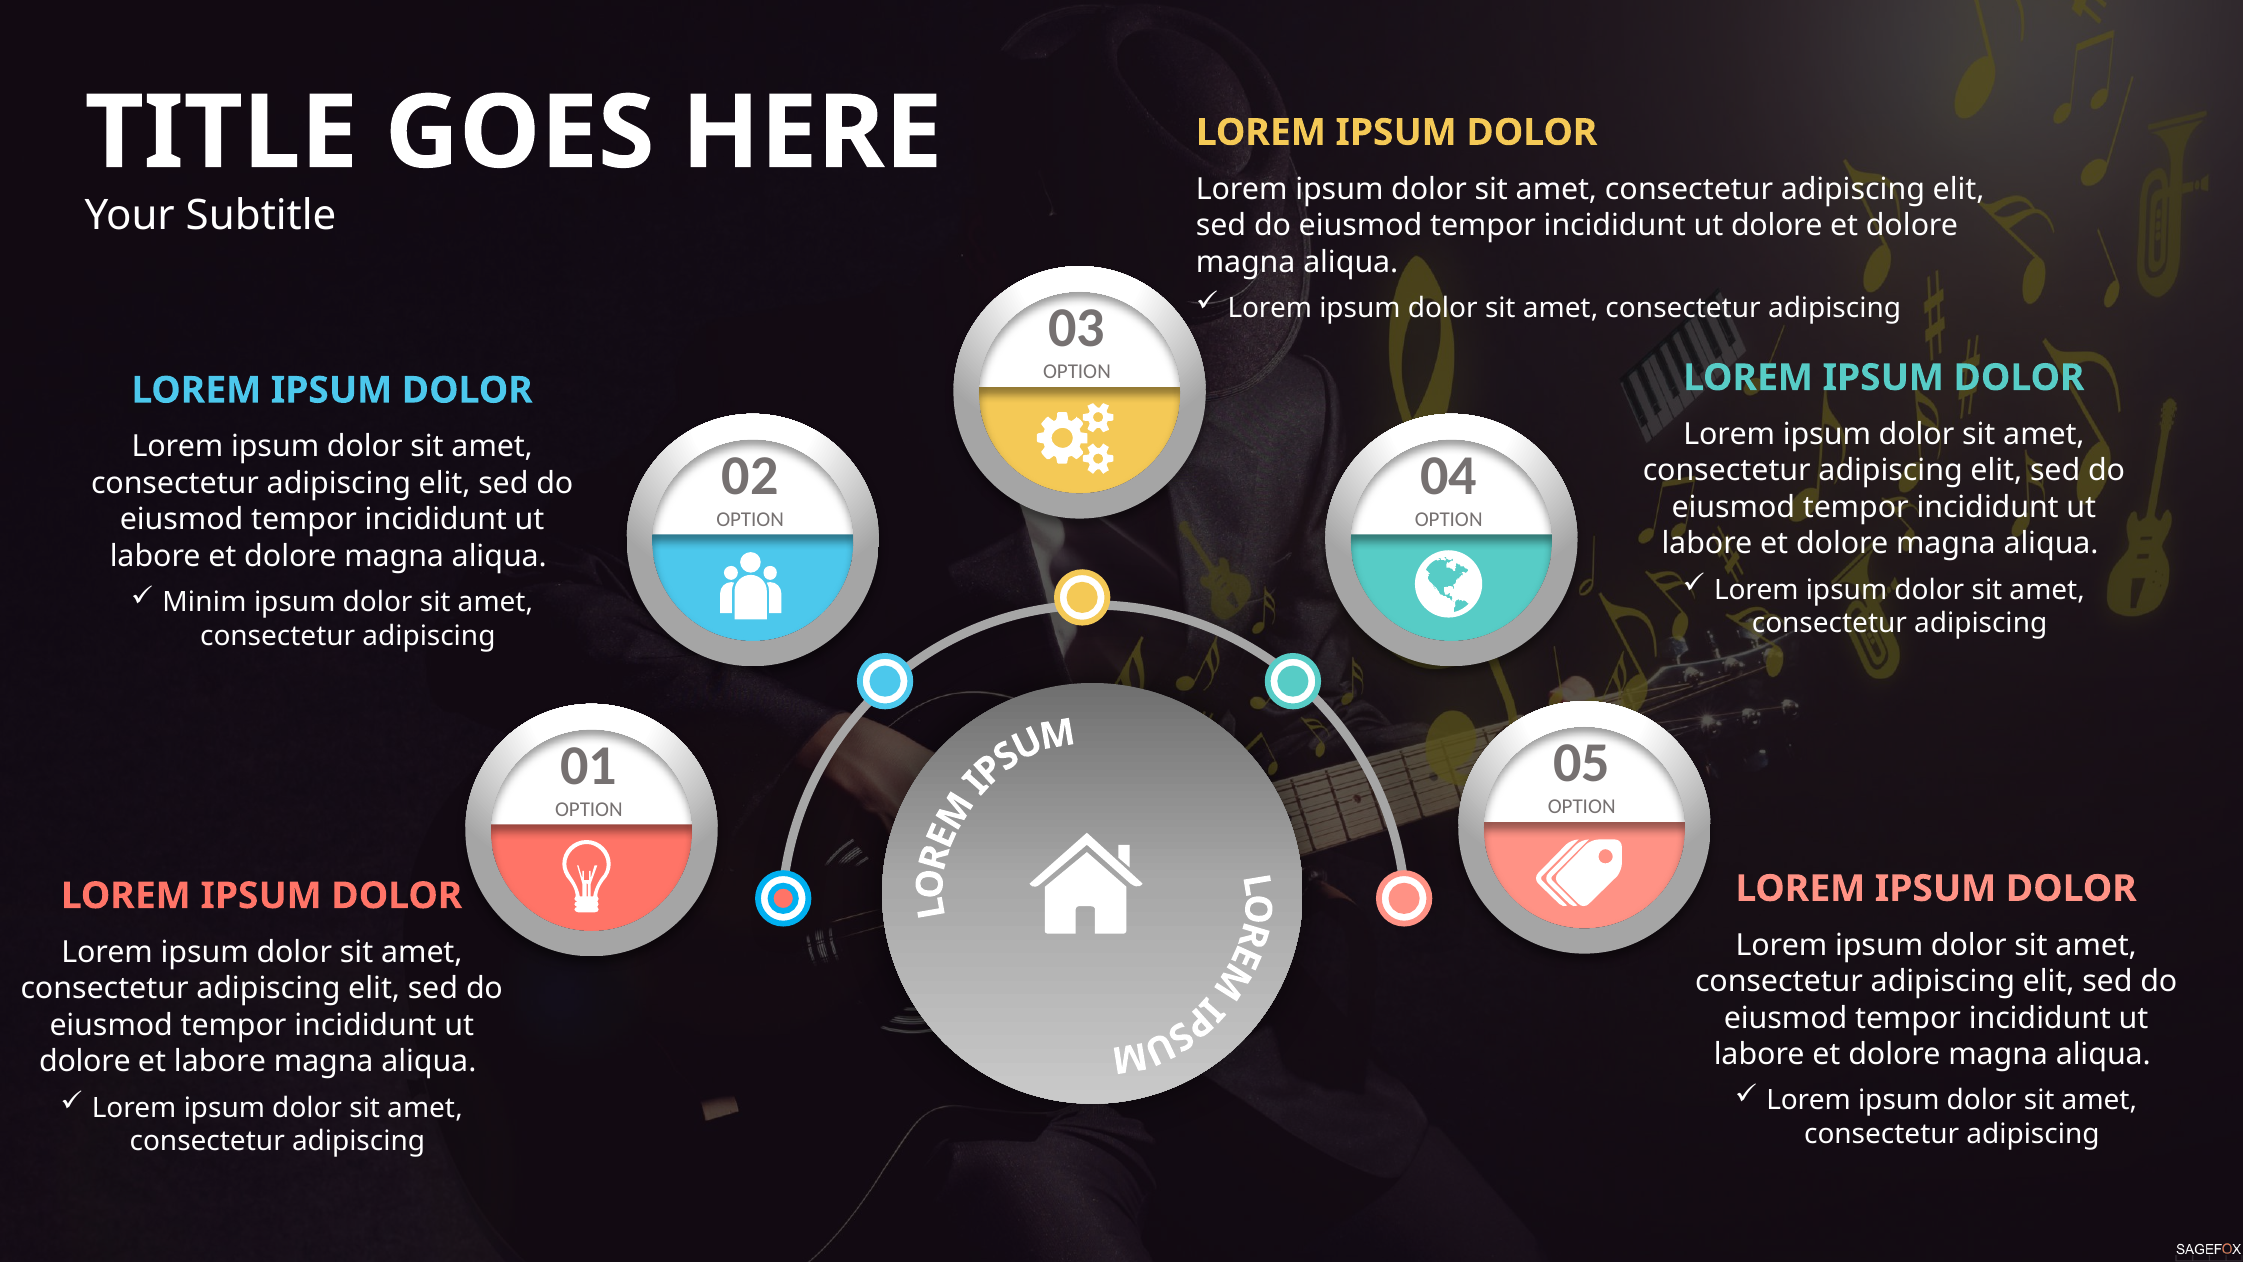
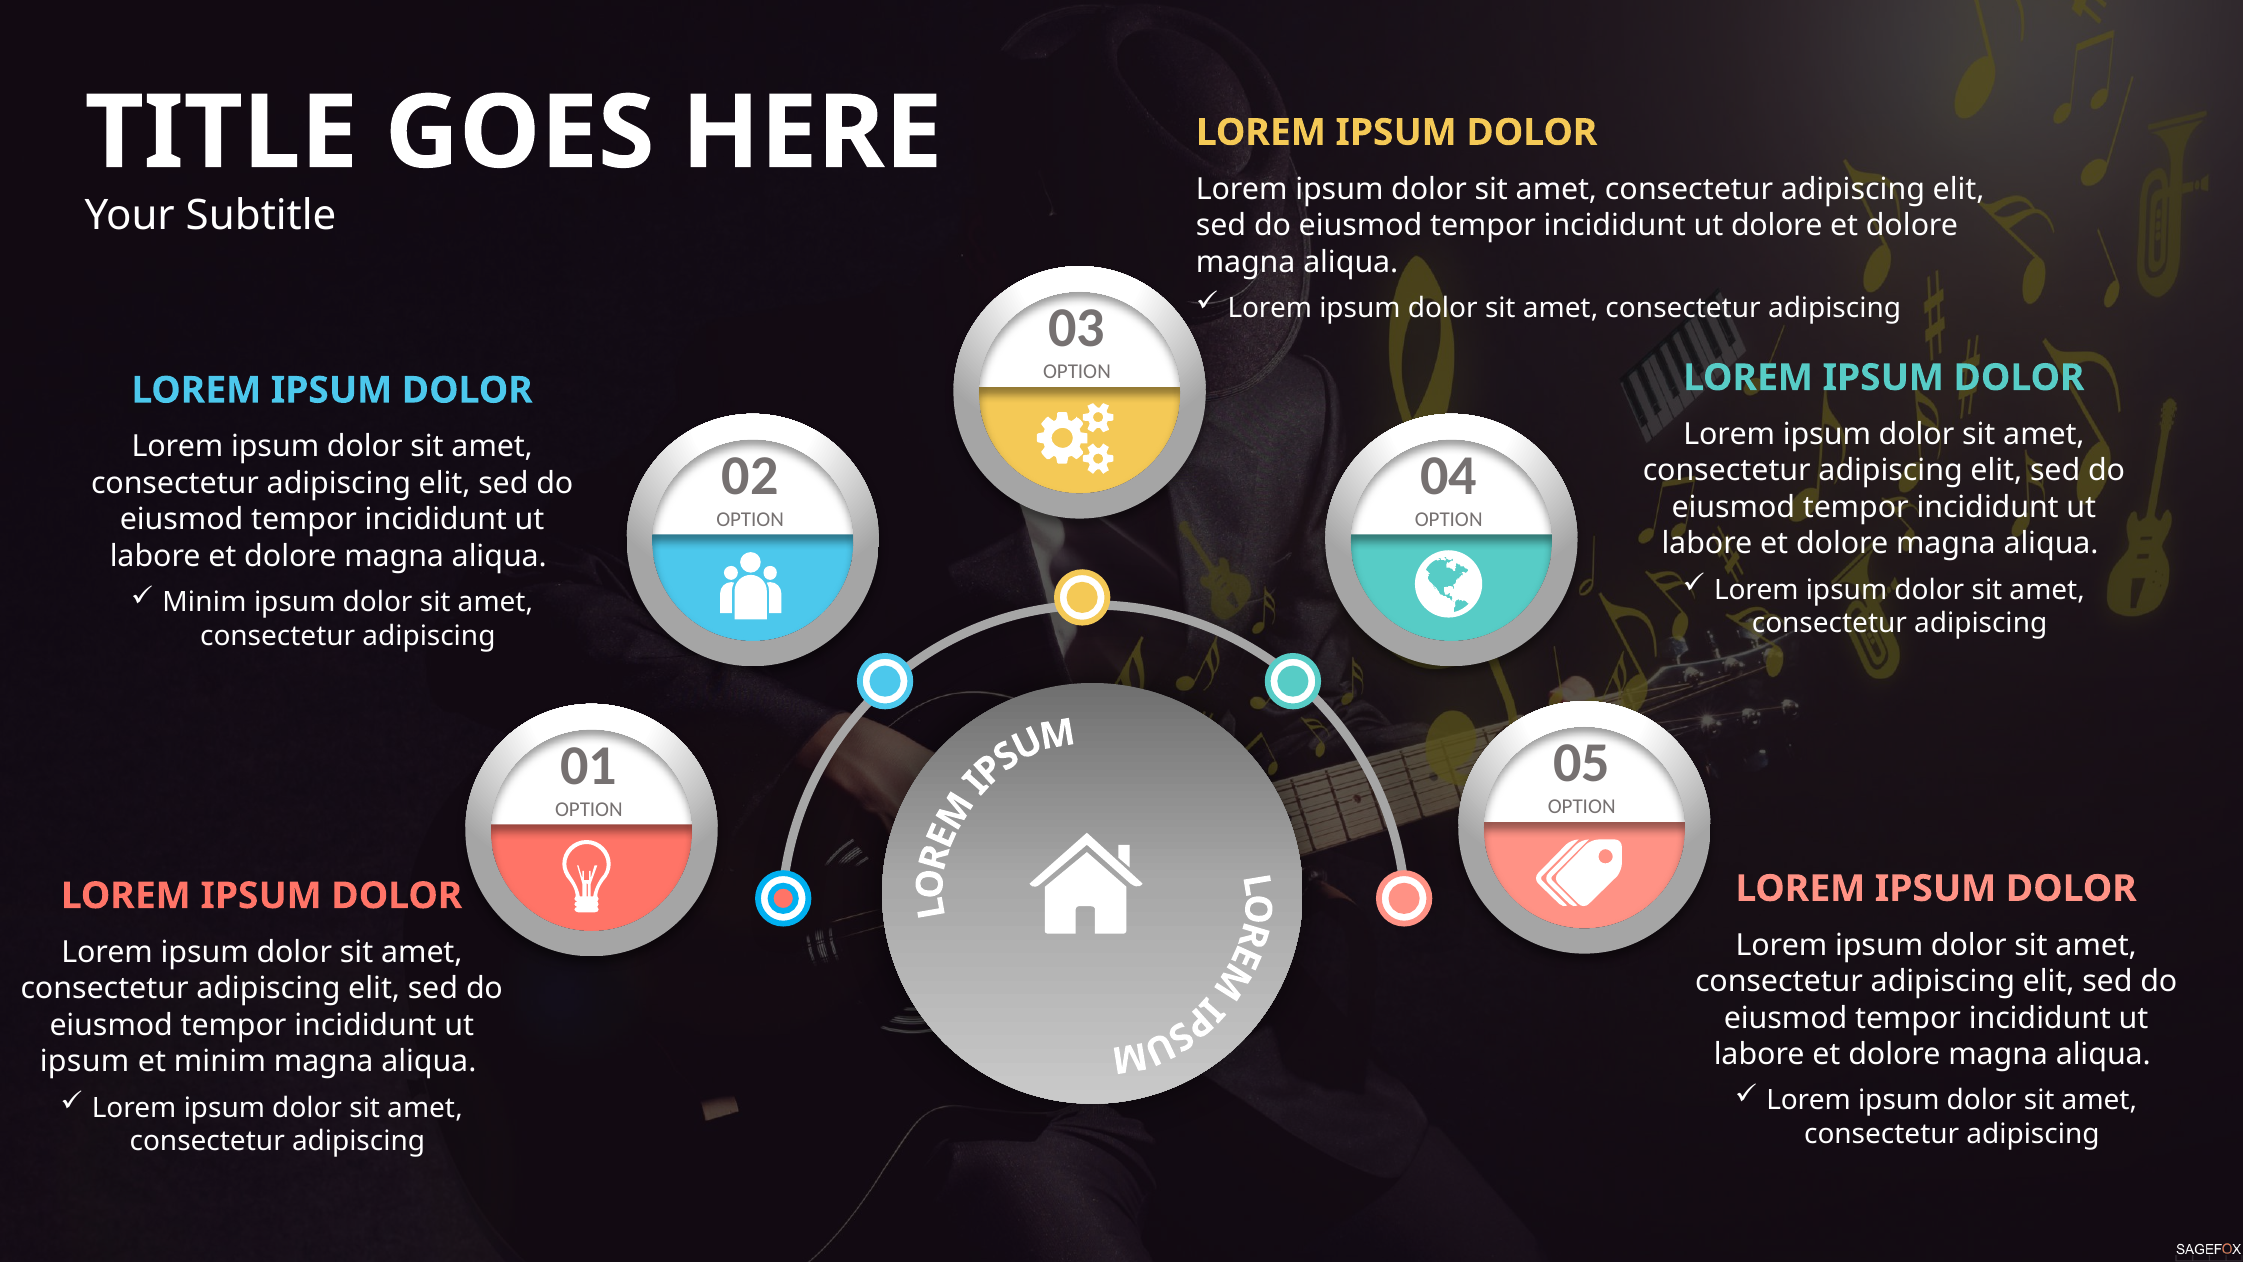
dolore at (85, 1062): dolore -> ipsum
et labore: labore -> minim
